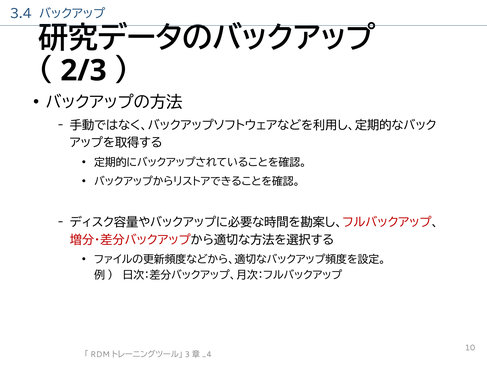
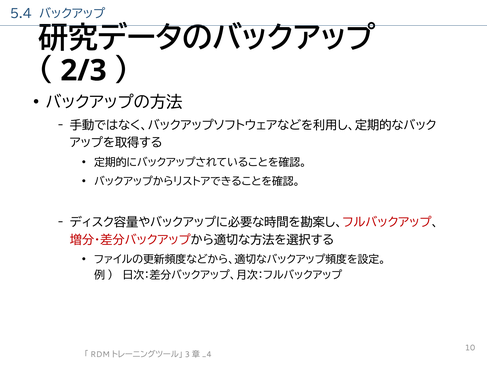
3.4: 3.4 -> 5.4
